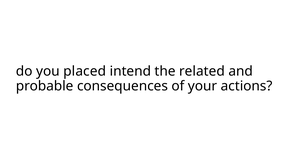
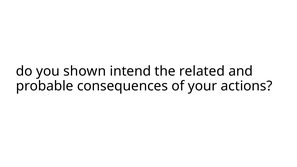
placed: placed -> shown
